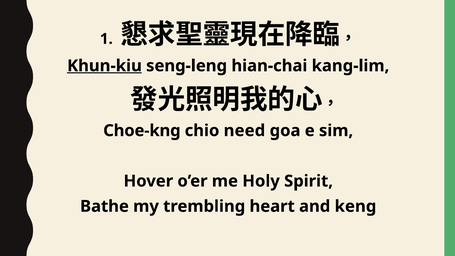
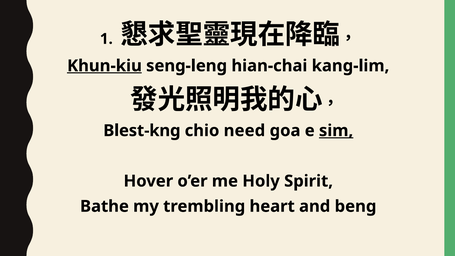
Choe-kng: Choe-kng -> Blest-kng
sim underline: none -> present
keng: keng -> beng
